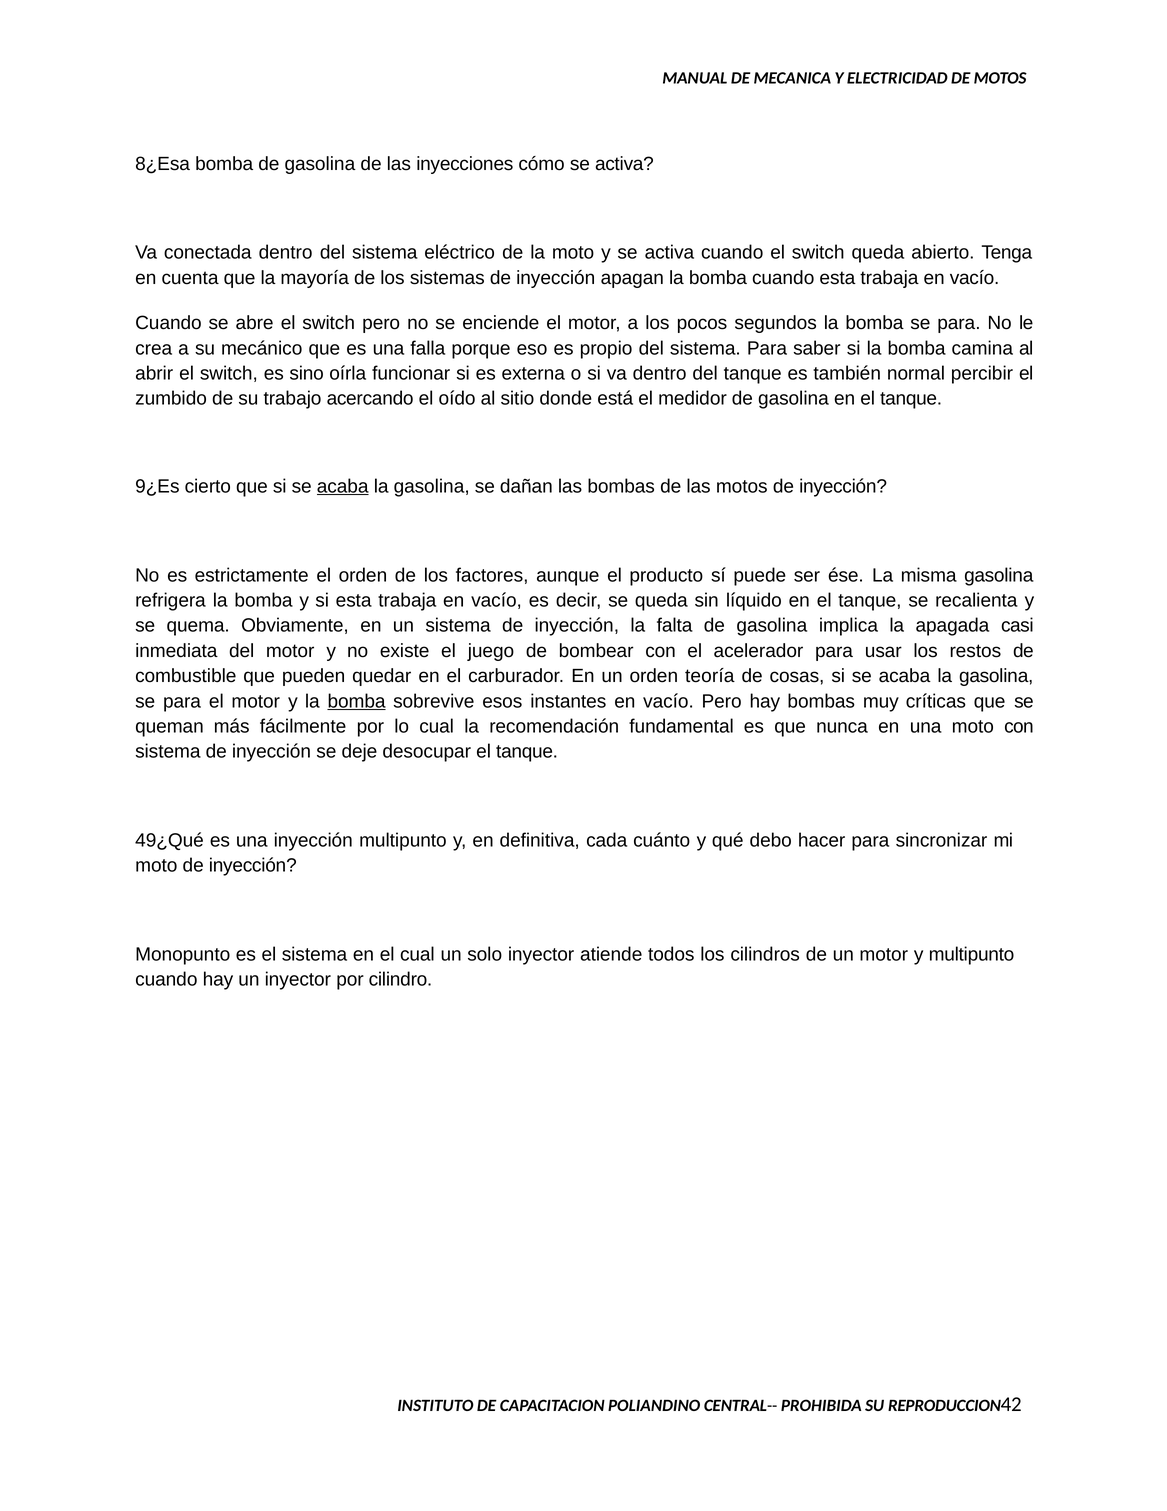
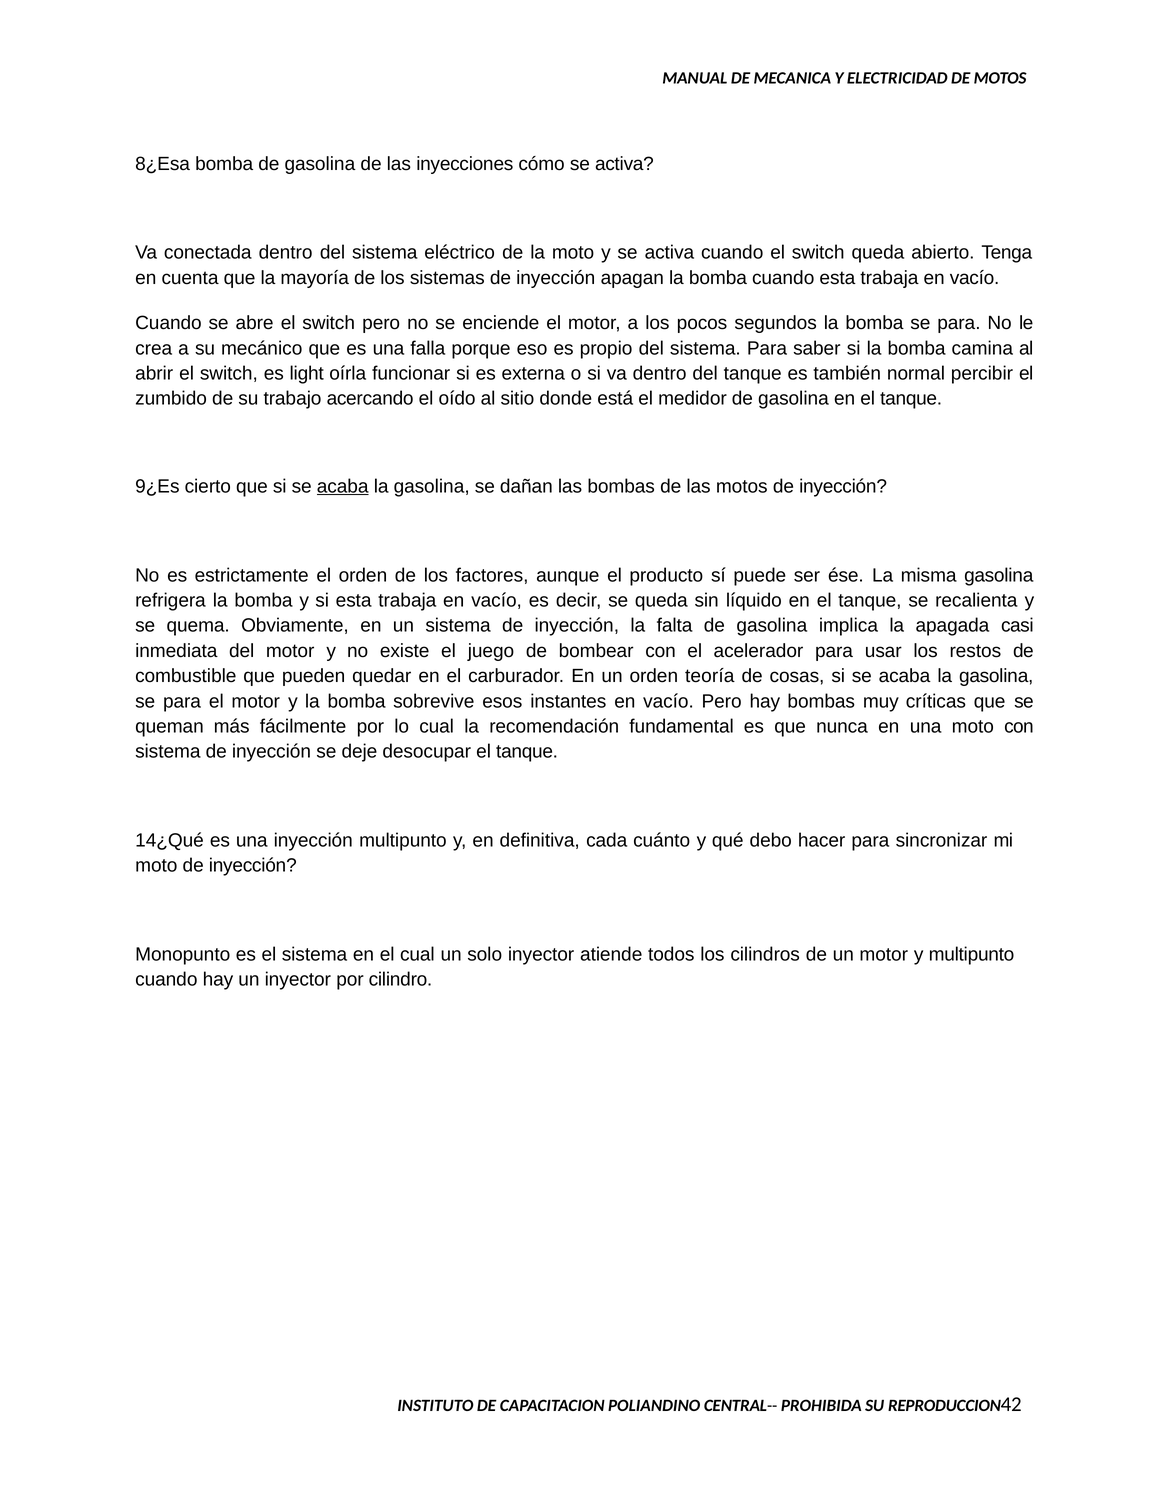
sino: sino -> light
bomba at (357, 701) underline: present -> none
49¿Qué: 49¿Qué -> 14¿Qué
